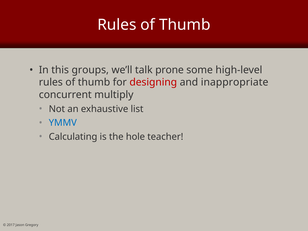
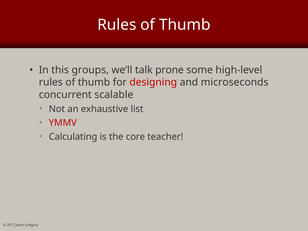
inappropriate: inappropriate -> microseconds
multiply: multiply -> scalable
YMMV colour: blue -> red
hole: hole -> core
